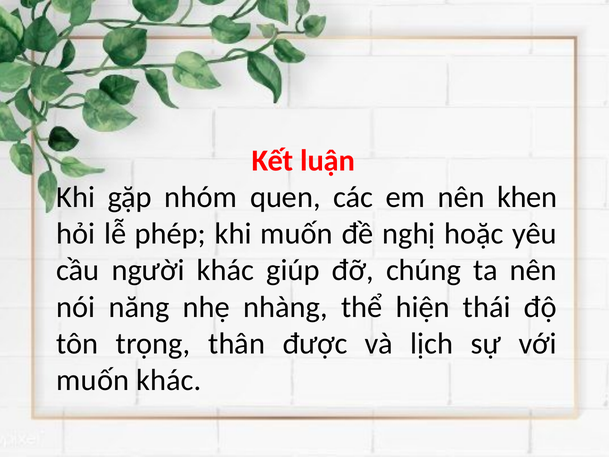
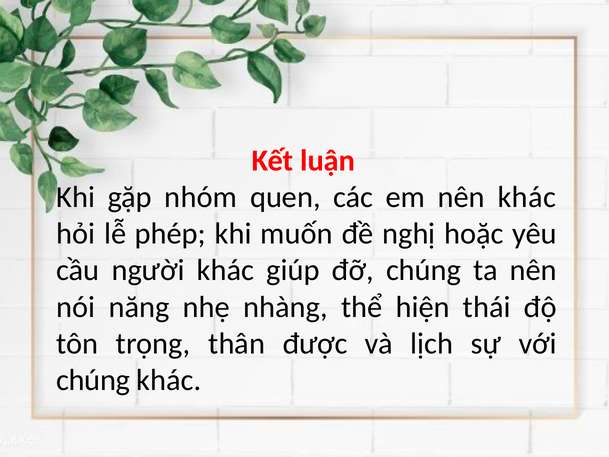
nên khen: khen -> khác
muốn at (93, 380): muốn -> chúng
